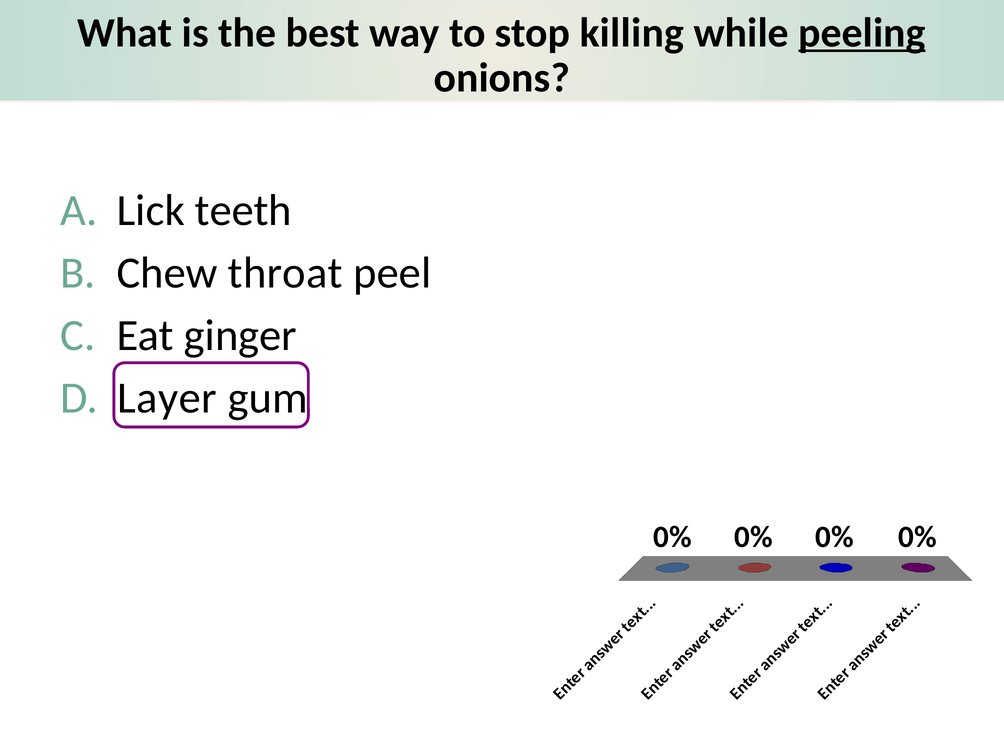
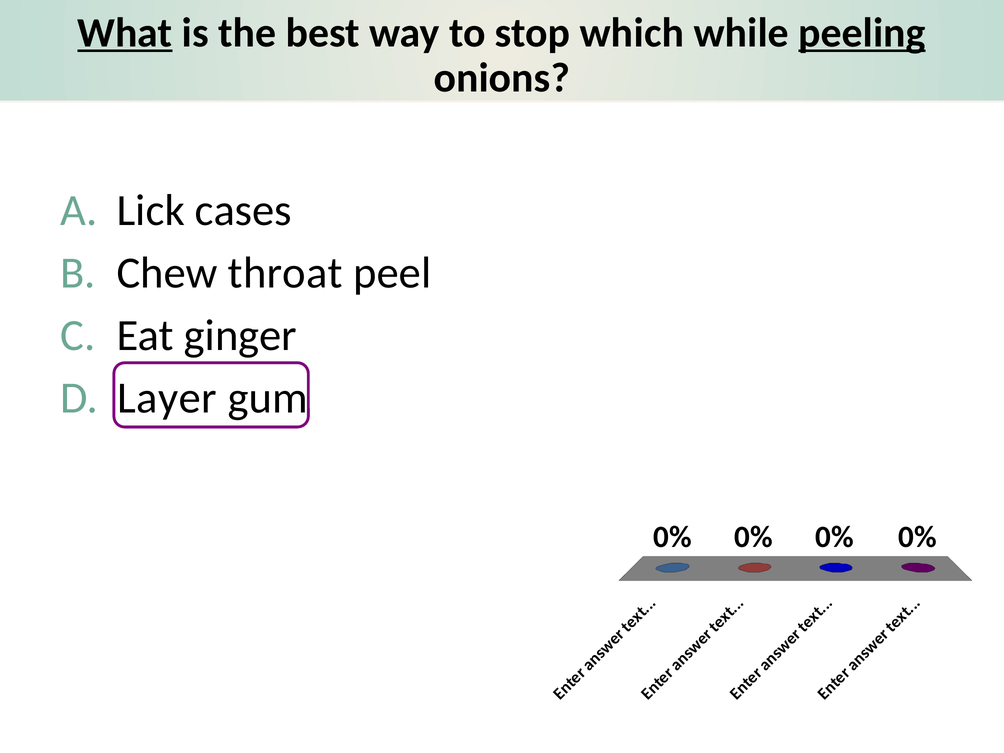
What underline: none -> present
killing: killing -> which
teeth: teeth -> cases
